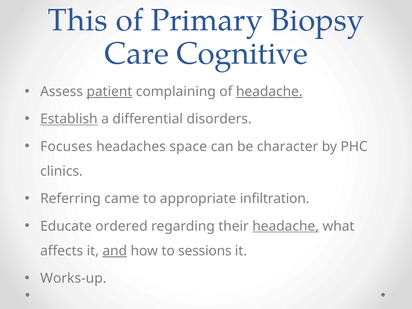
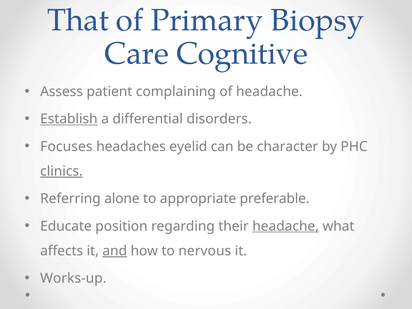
This: This -> That
patient underline: present -> none
headache at (269, 92) underline: present -> none
space: space -> eyelid
clinics underline: none -> present
came: came -> alone
infiltration: infiltration -> preferable
ordered: ordered -> position
sessions: sessions -> nervous
